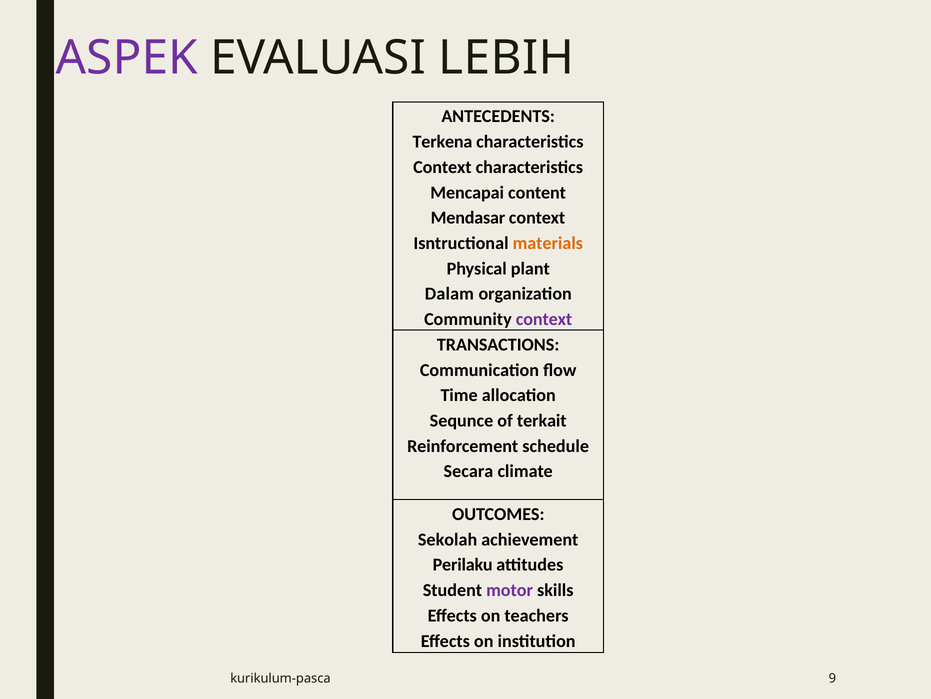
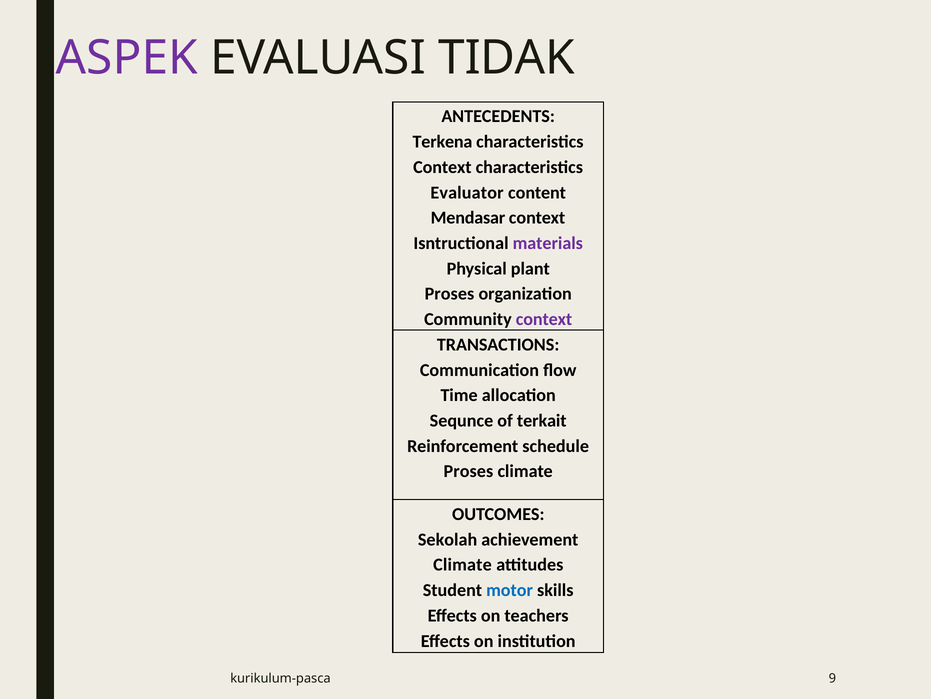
LEBIH: LEBIH -> TIDAK
Mencapai: Mencapai -> Evaluator
materials colour: orange -> purple
Dalam at (449, 294): Dalam -> Proses
Secara at (468, 471): Secara -> Proses
Perilaku at (463, 564): Perilaku -> Climate
motor colour: purple -> blue
